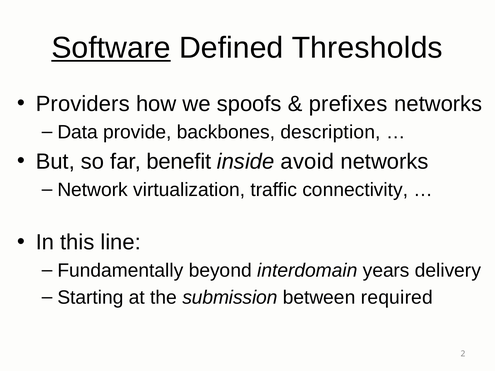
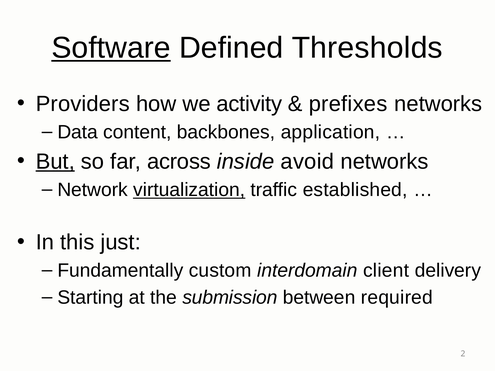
spoofs: spoofs -> activity
provide: provide -> content
description: description -> application
But underline: none -> present
benefit: benefit -> across
virtualization underline: none -> present
connectivity: connectivity -> established
line: line -> just
beyond: beyond -> custom
years: years -> client
